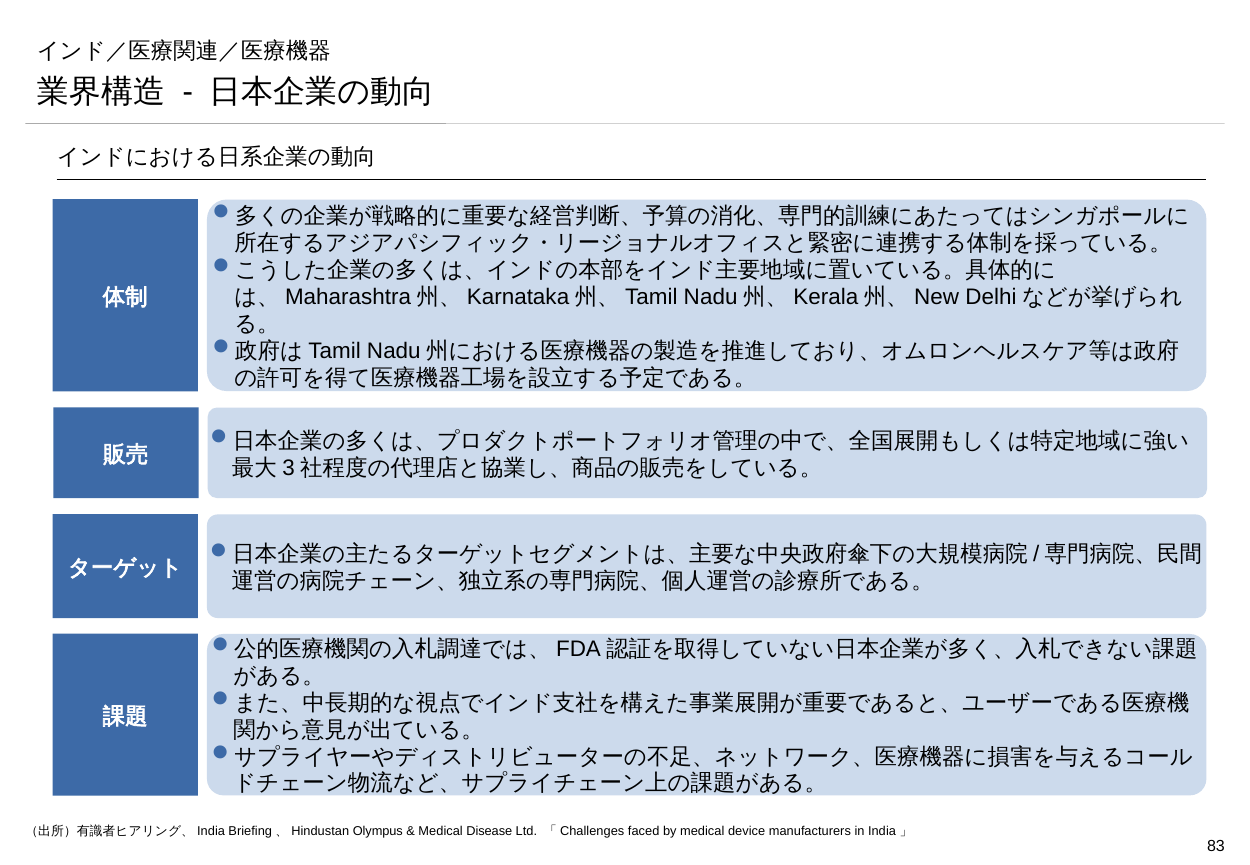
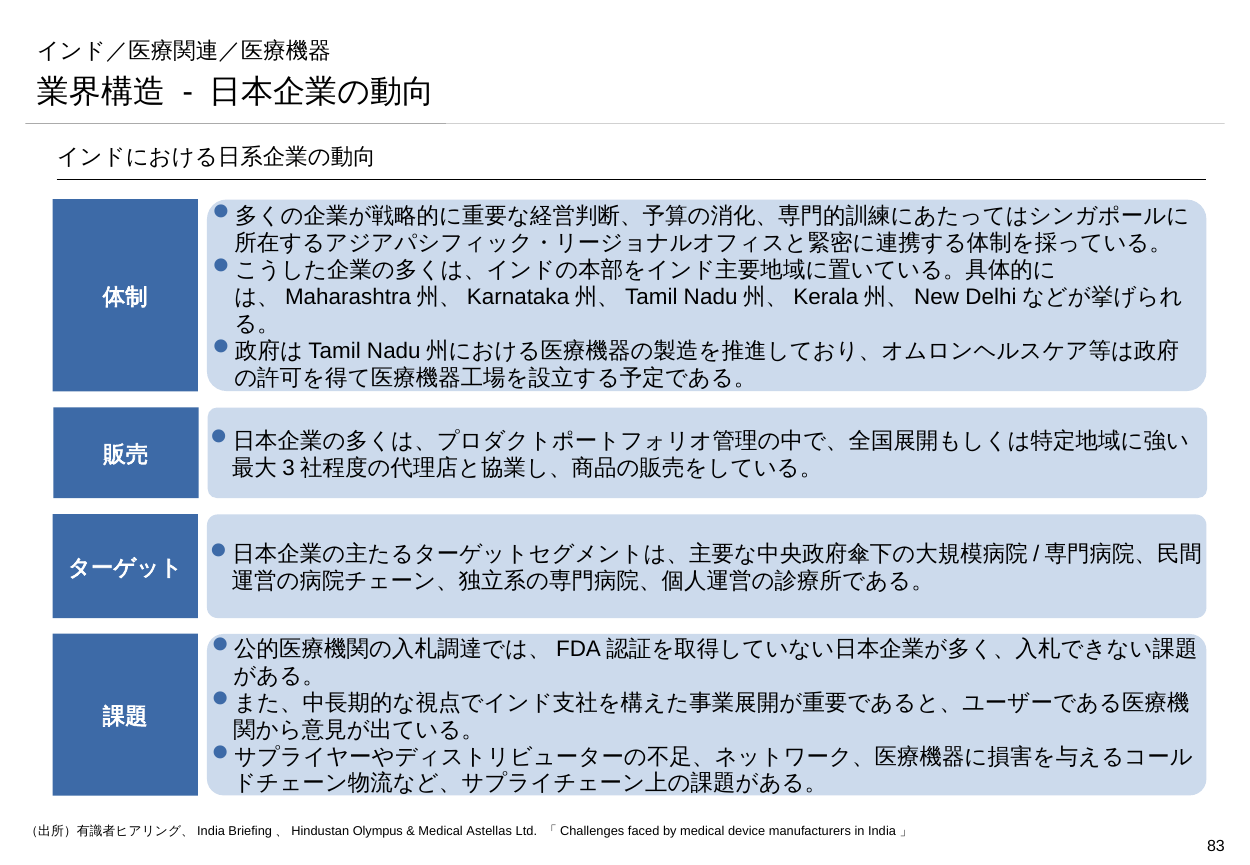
Disease: Disease -> Astellas
